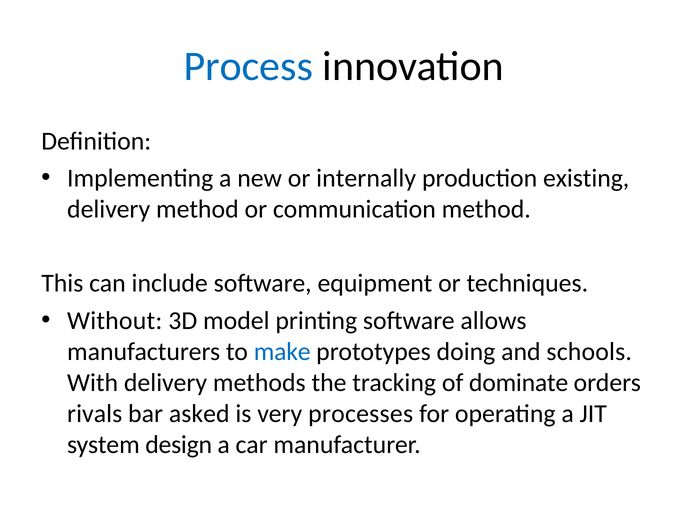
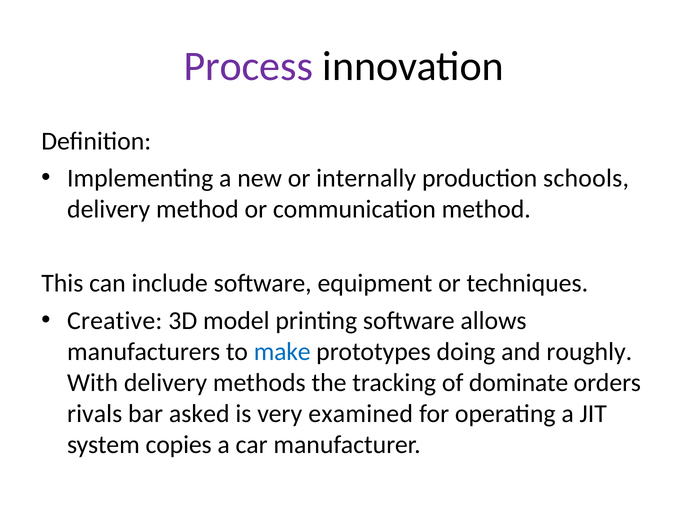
Process colour: blue -> purple
existing: existing -> schools
Without: Without -> Creative
schools: schools -> roughly
processes: processes -> examined
design: design -> copies
